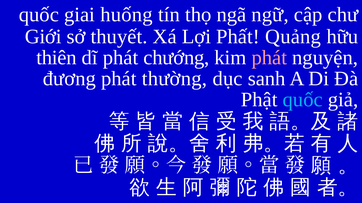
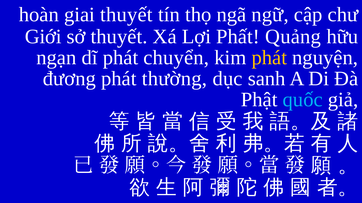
quốc at (39, 15): quốc -> hoàn
giai huống: huống -> thuyết
thiên: thiên -> ngạn
chướng: chướng -> chuyển
phát at (269, 58) colour: pink -> yellow
